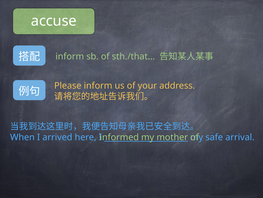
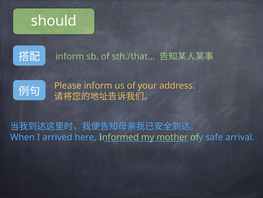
accuse: accuse -> should
